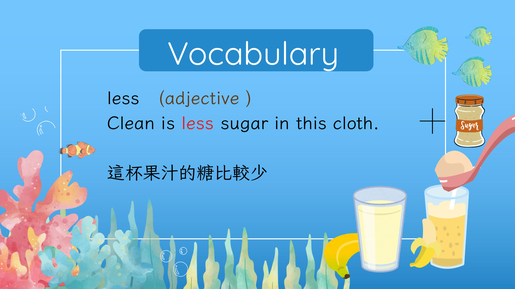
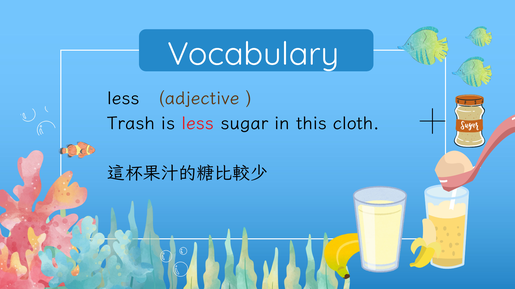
Clean: Clean -> Trash
